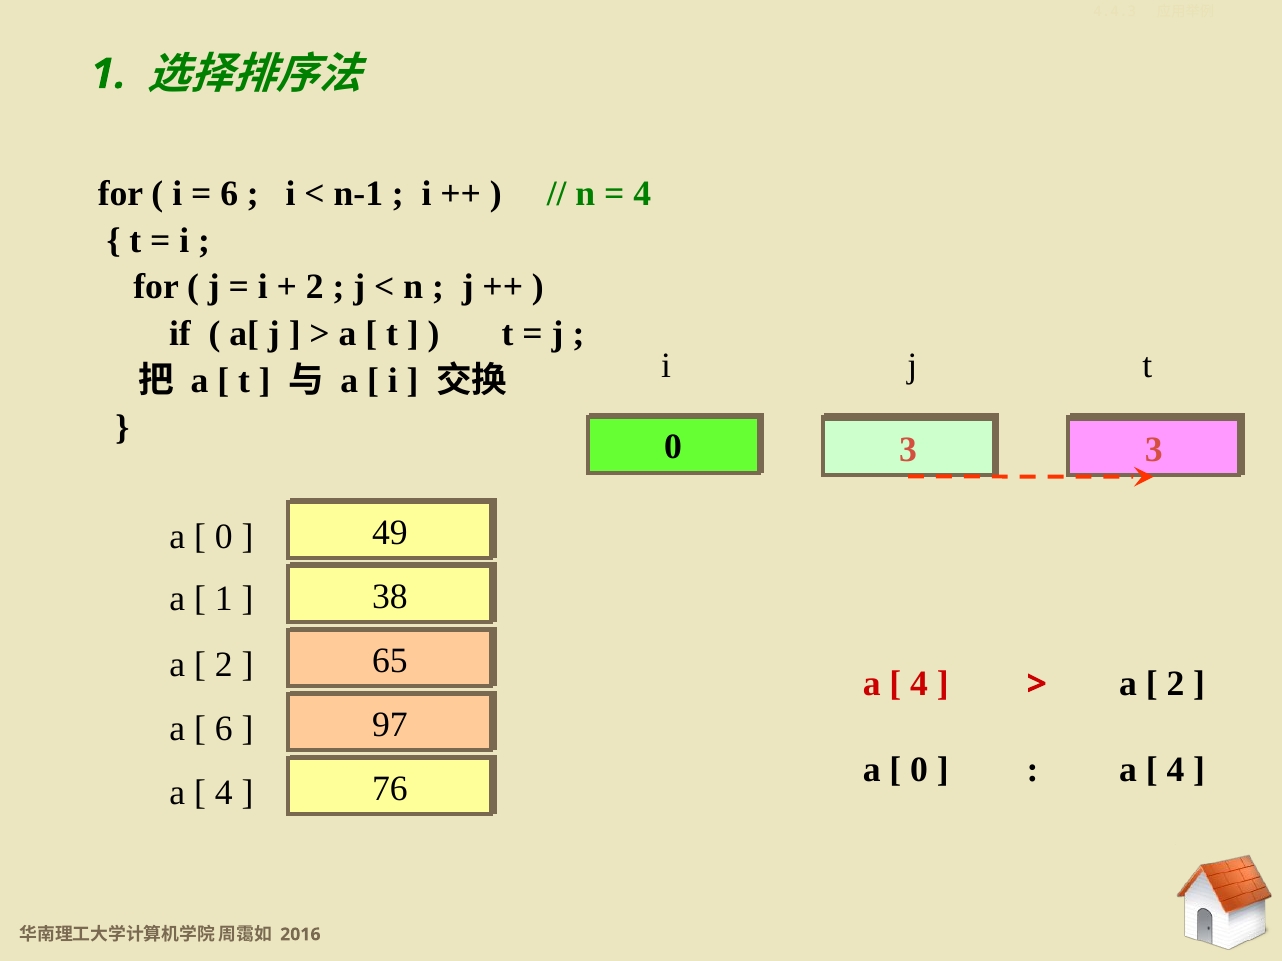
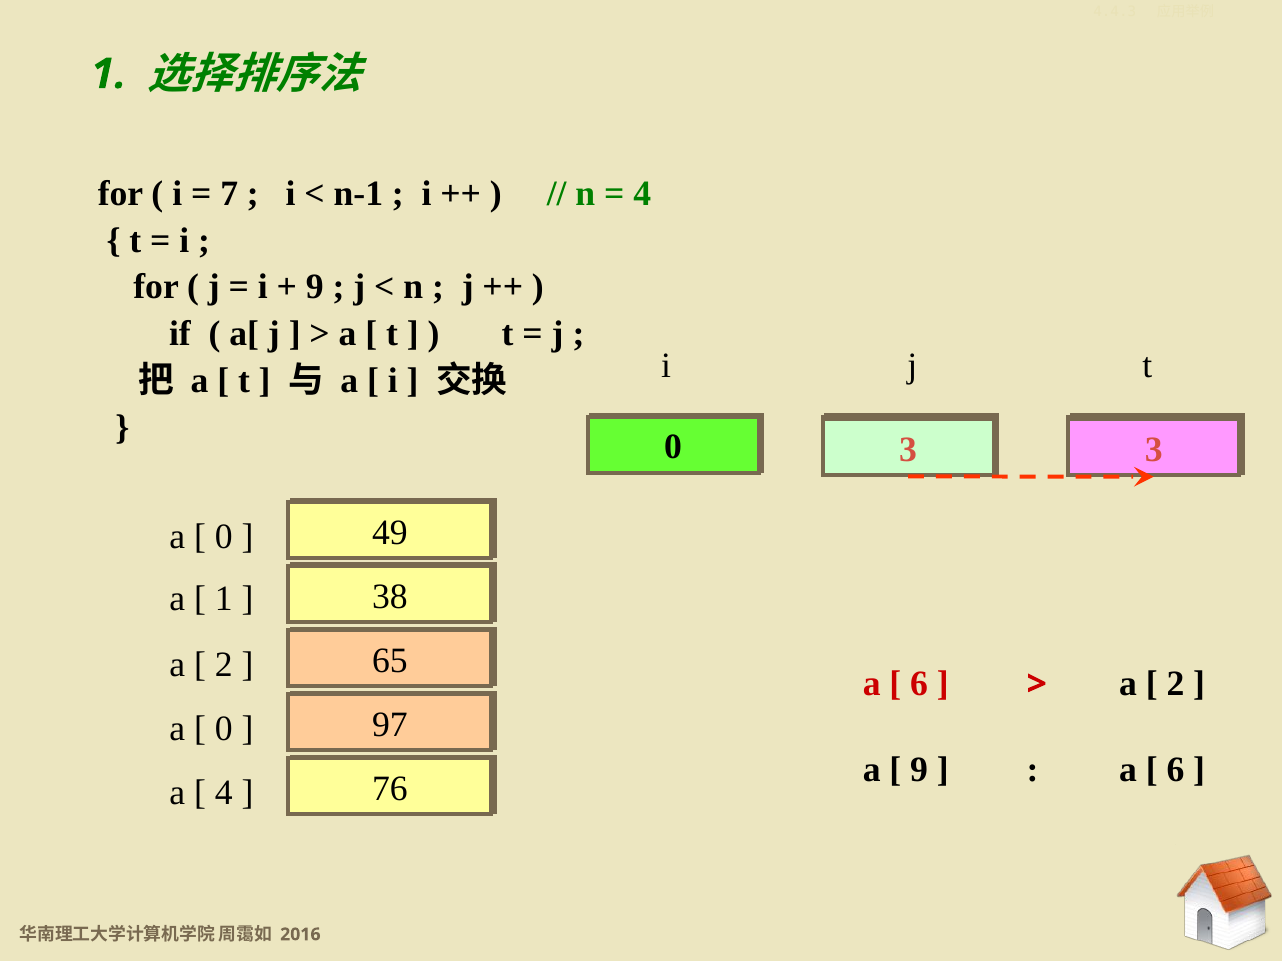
6 at (229, 193): 6 -> 7
2 at (315, 287): 2 -> 9
4 at (919, 684): 4 -> 6
6 at (224, 729): 6 -> 0
0 at (919, 770): 0 -> 9
4 at (1175, 770): 4 -> 6
